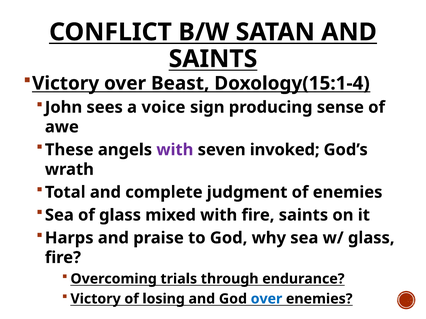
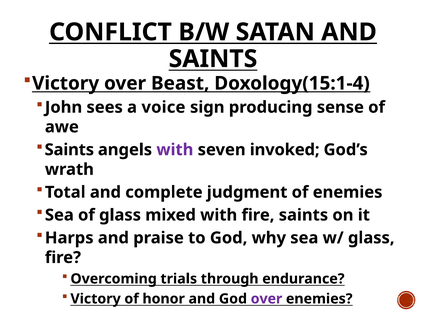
These at (69, 150): These -> Saints
losing: losing -> honor
over at (267, 299) colour: blue -> purple
